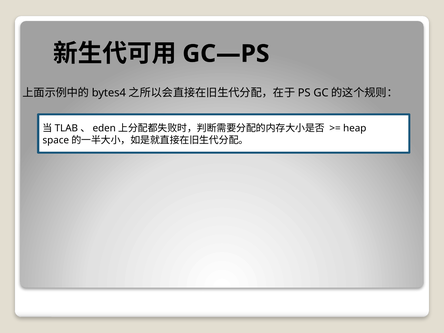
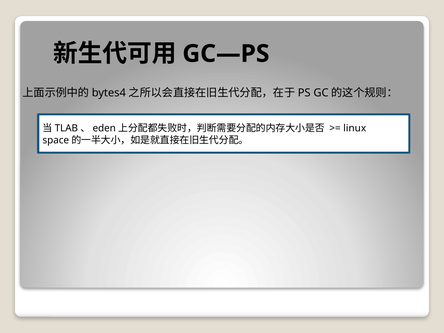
heap: heap -> linux
